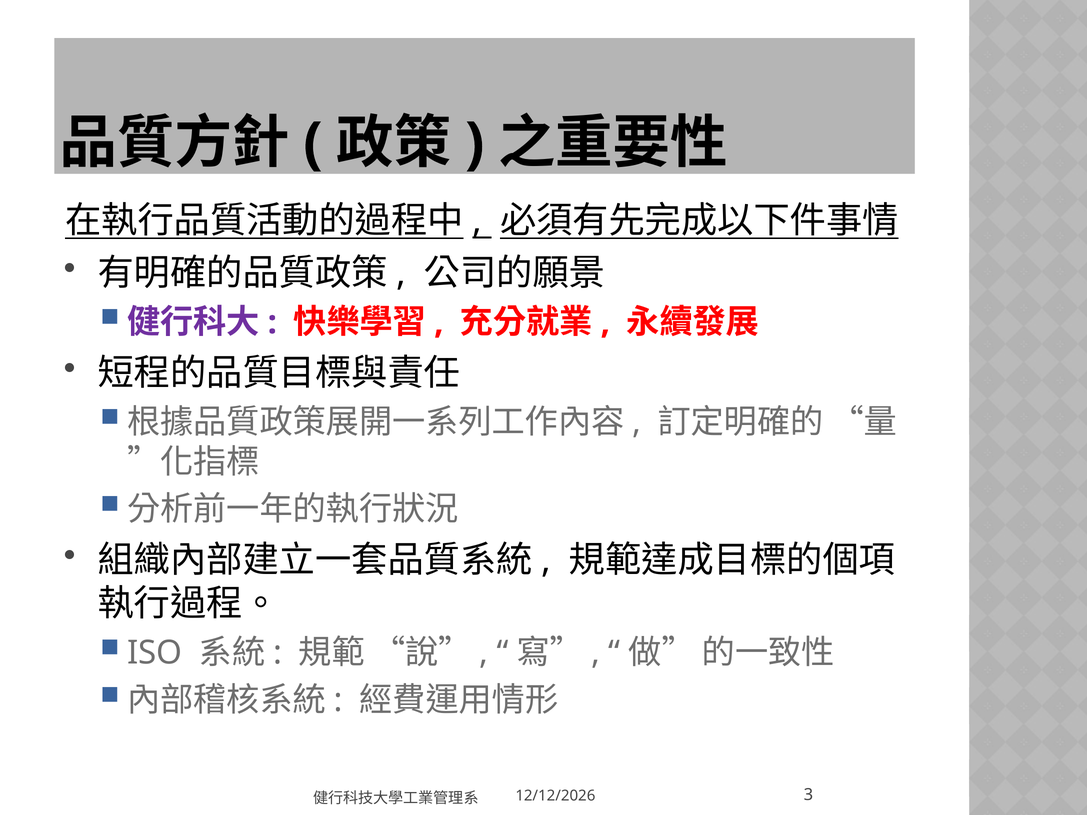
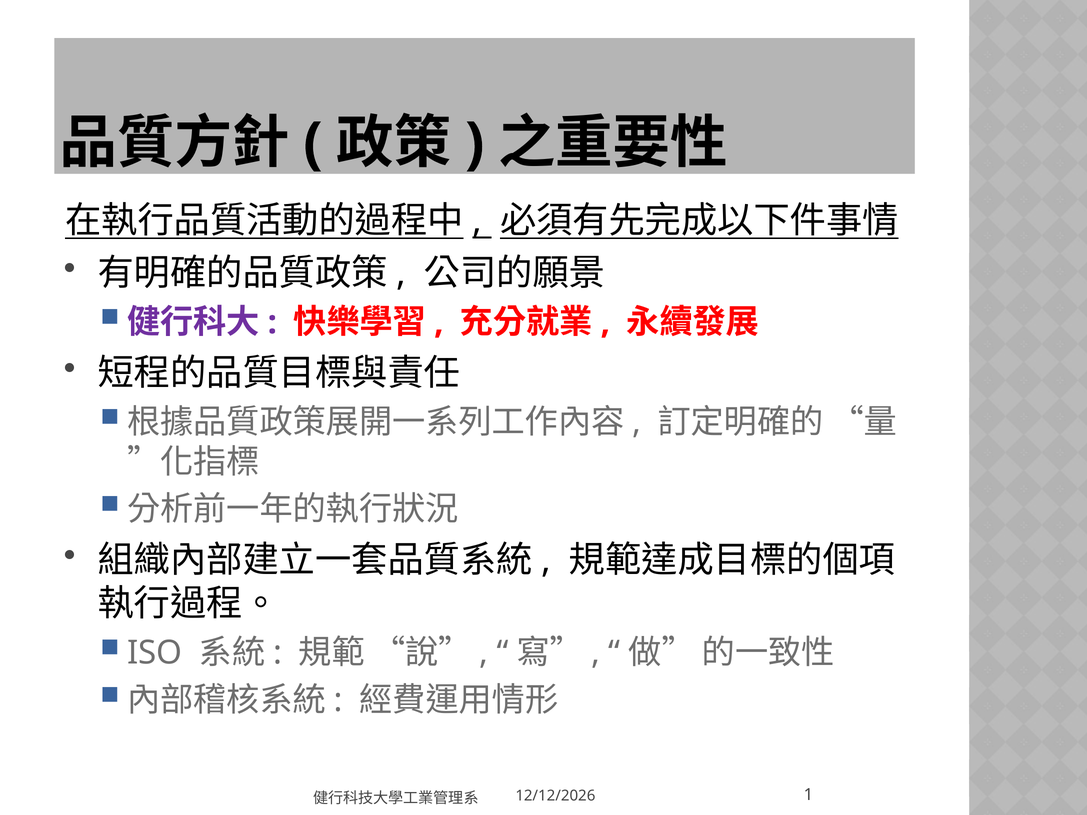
3: 3 -> 1
